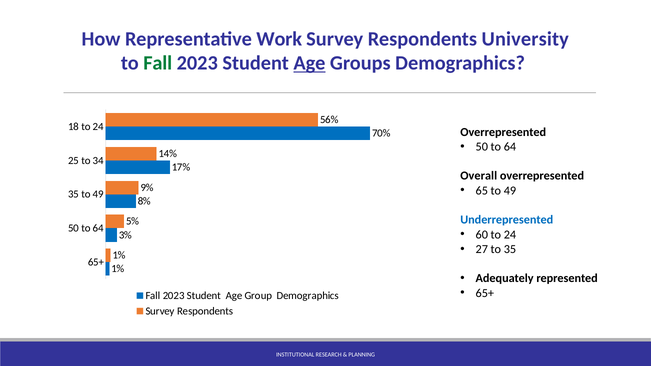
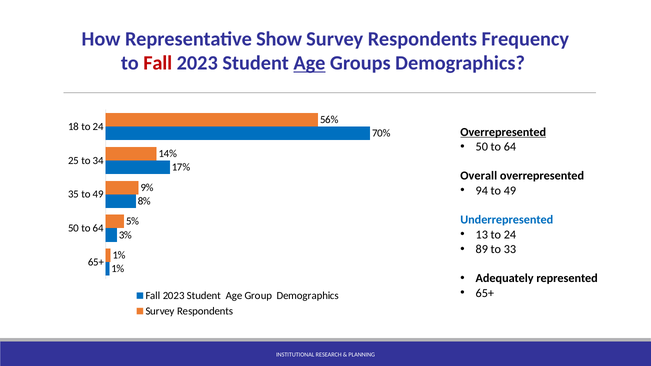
Work: Work -> Show
University: University -> Frequency
Fall at (158, 63) colour: green -> red
Overrepresented at (503, 132) underline: none -> present
65: 65 -> 94
60: 60 -> 13
27: 27 -> 89
to 35: 35 -> 33
